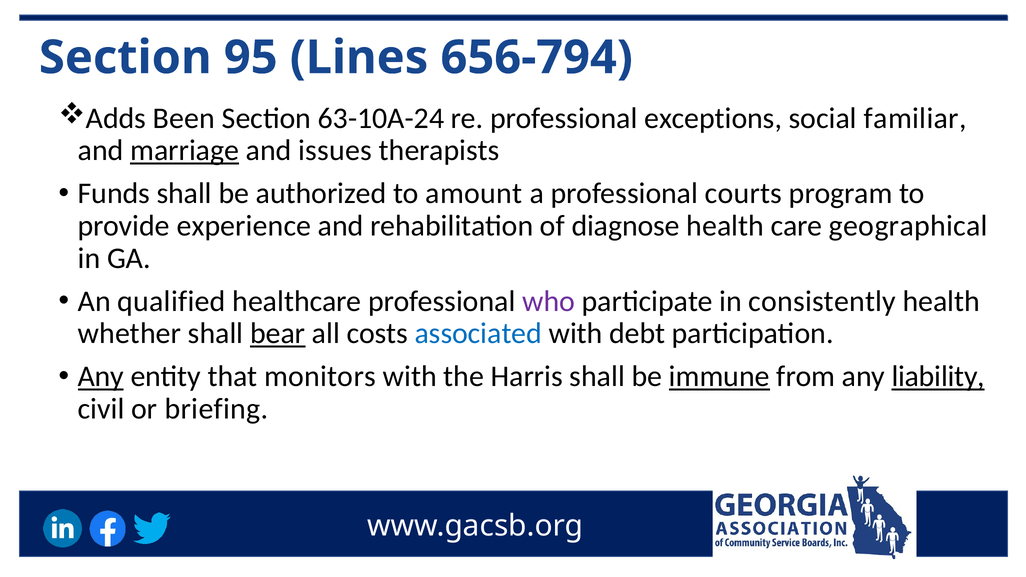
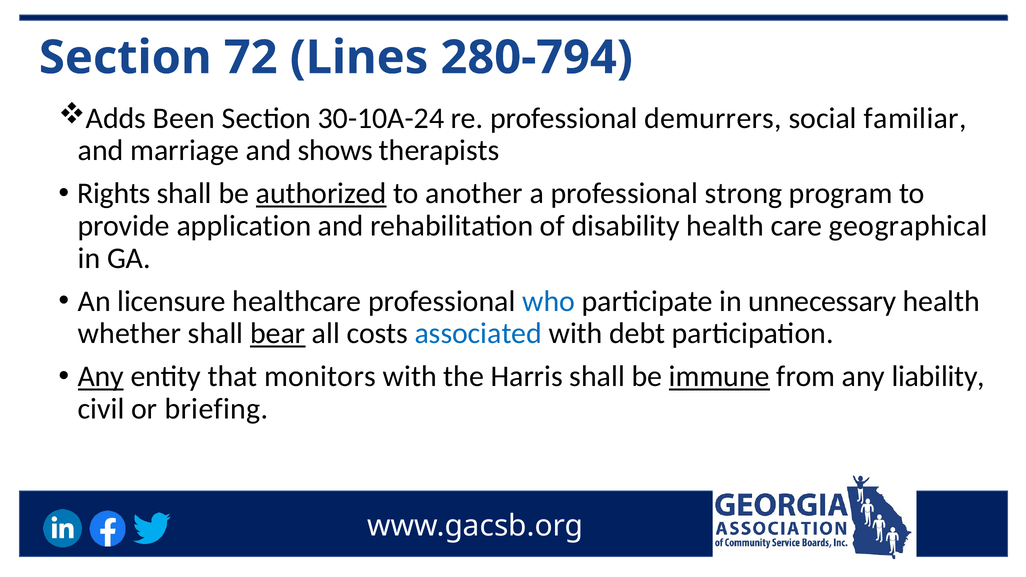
95: 95 -> 72
656-794: 656-794 -> 280-794
63-10A-24: 63-10A-24 -> 30-10A-24
exceptions: exceptions -> demurrers
marriage underline: present -> none
issues: issues -> shows
Funds: Funds -> Rights
authorized underline: none -> present
amount: amount -> another
courts: courts -> strong
experience: experience -> application
diagnose: diagnose -> disability
qualified: qualified -> licensure
who colour: purple -> blue
consistently: consistently -> unnecessary
liability underline: present -> none
